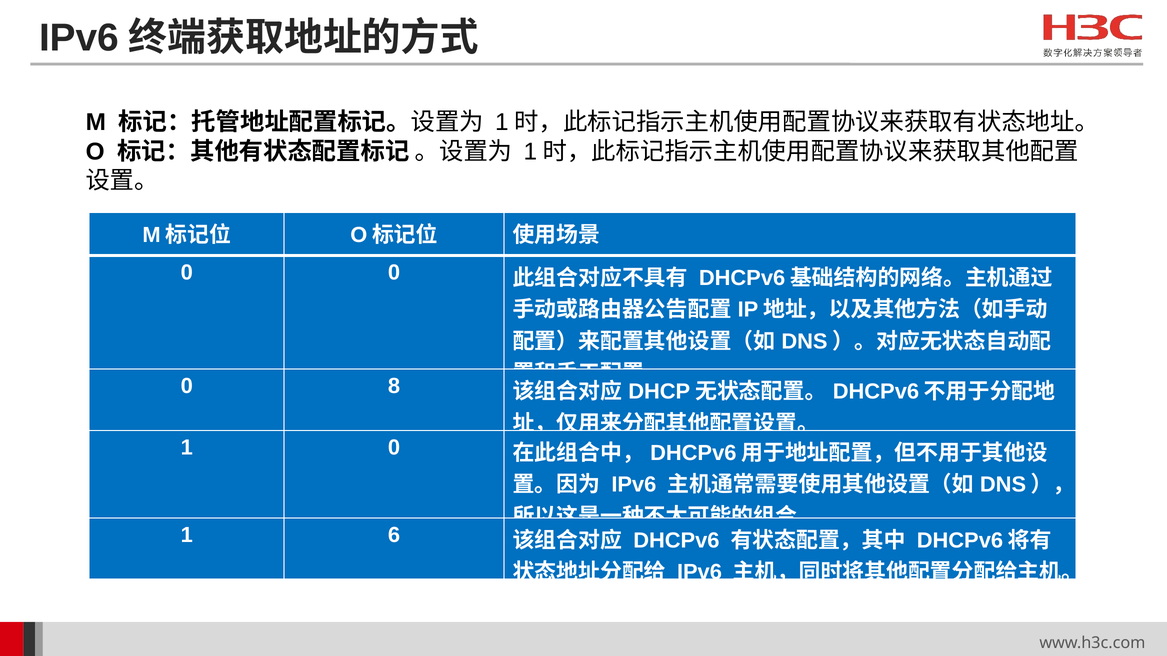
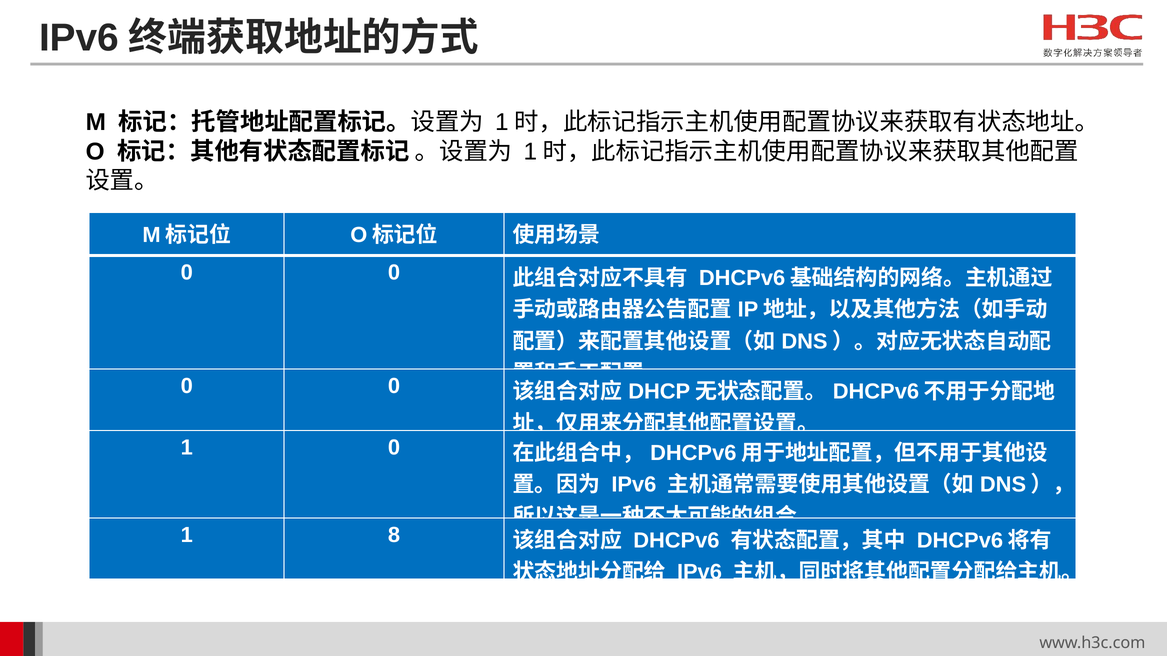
8 at (394, 386): 8 -> 0
6: 6 -> 8
